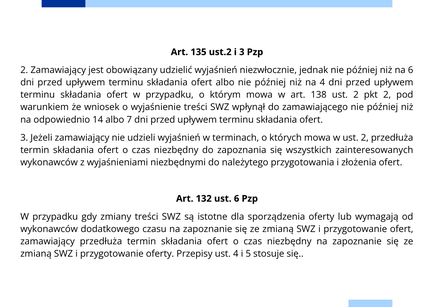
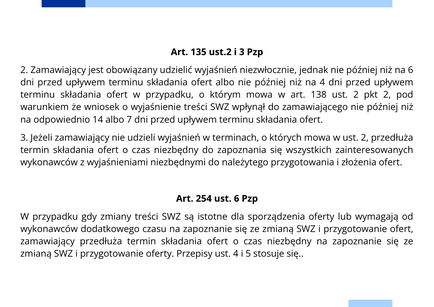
132: 132 -> 254
